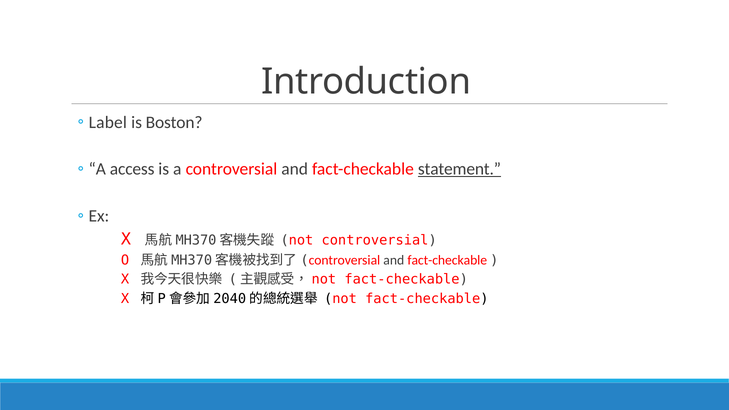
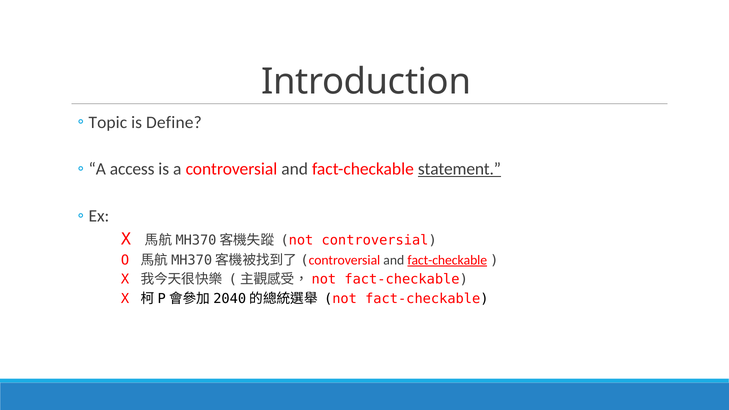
Label: Label -> Topic
Boston: Boston -> Define
fact-checkable at (447, 260) underline: none -> present
